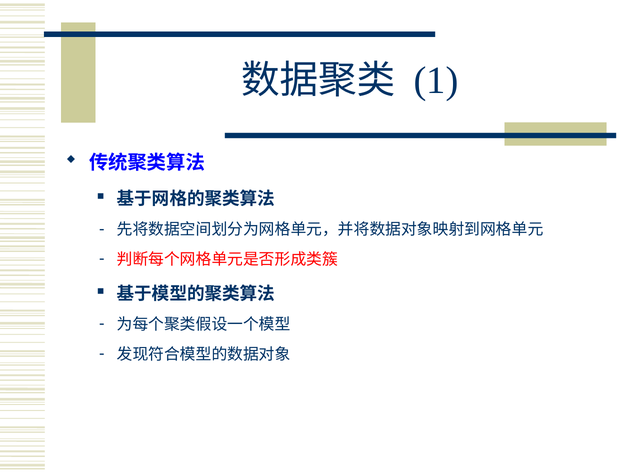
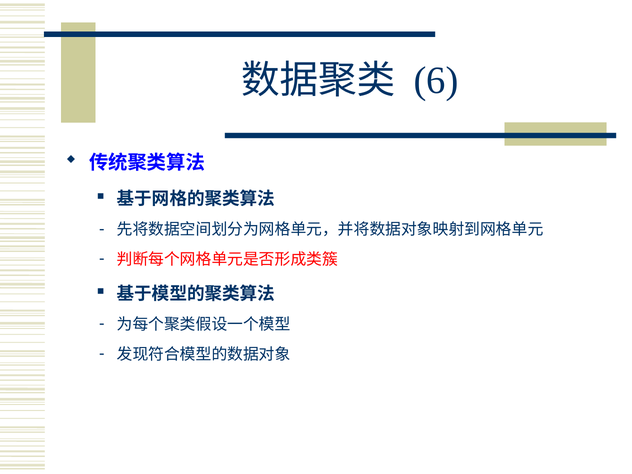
1: 1 -> 6
